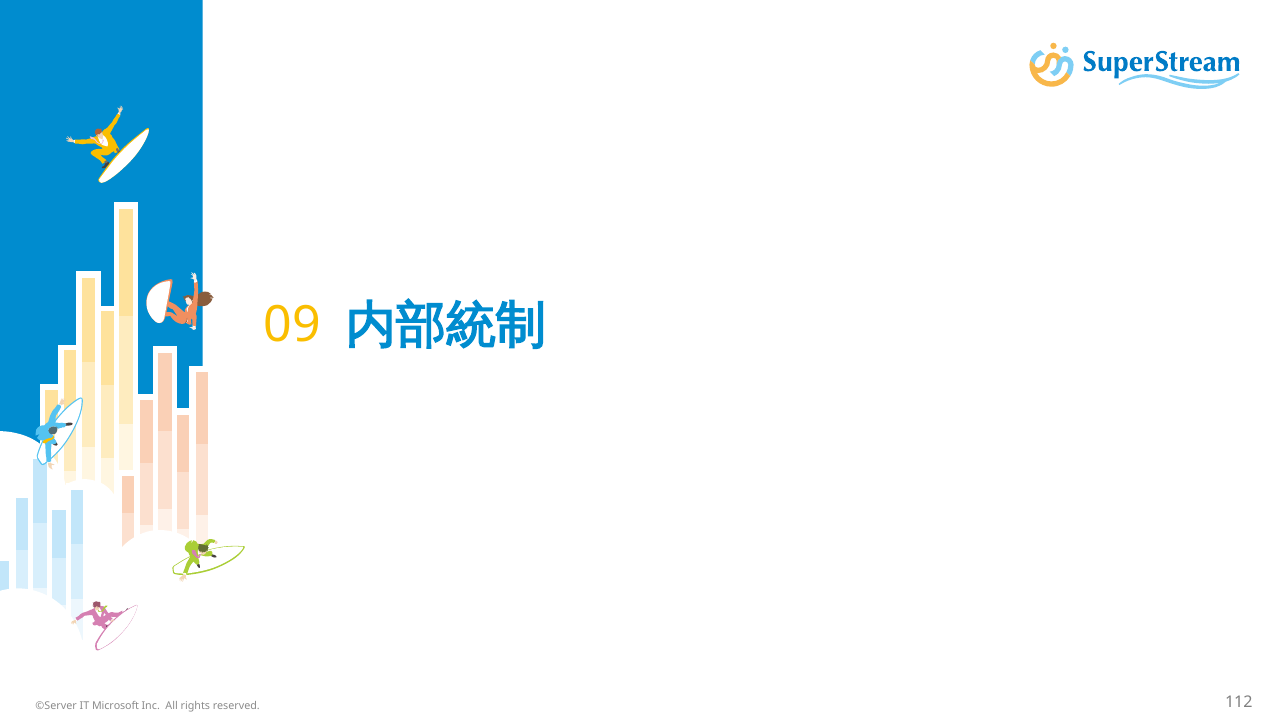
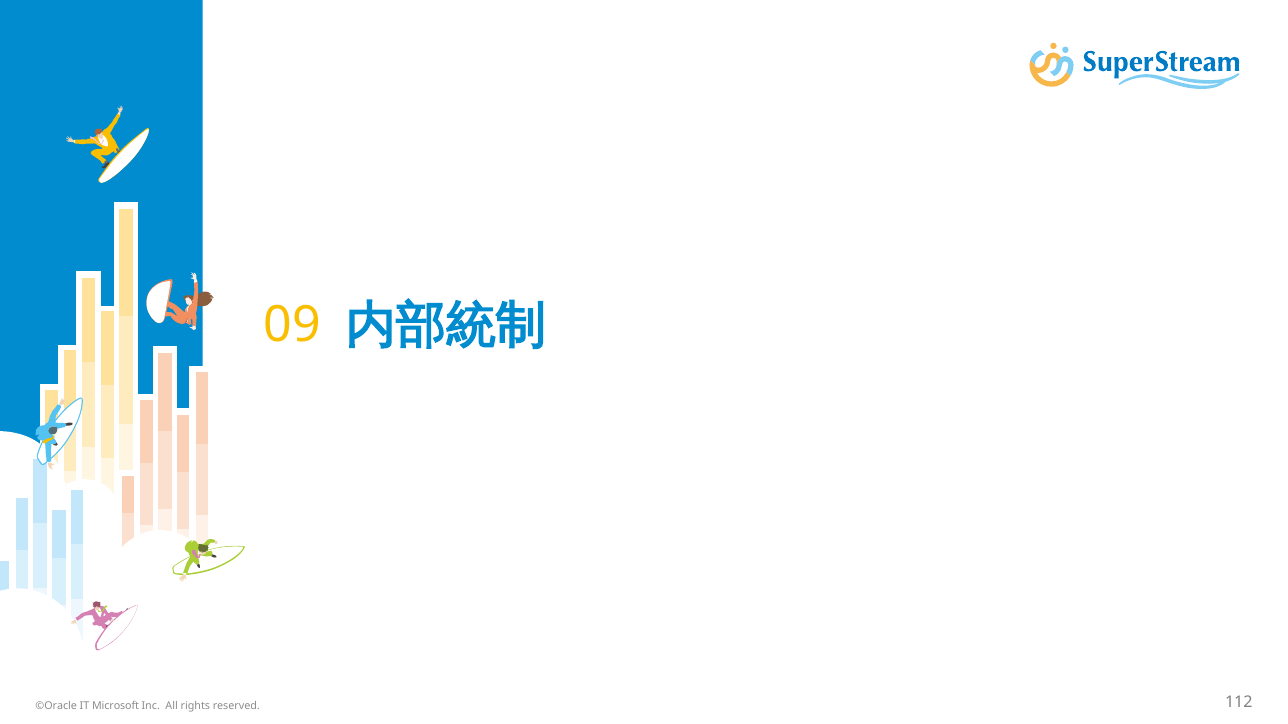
©Server: ©Server -> ©Oracle
